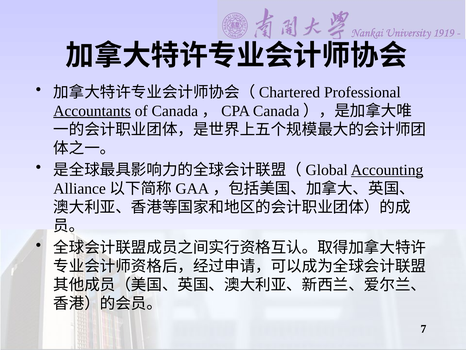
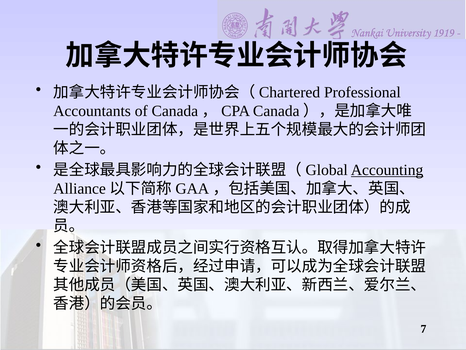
Accountants underline: present -> none
